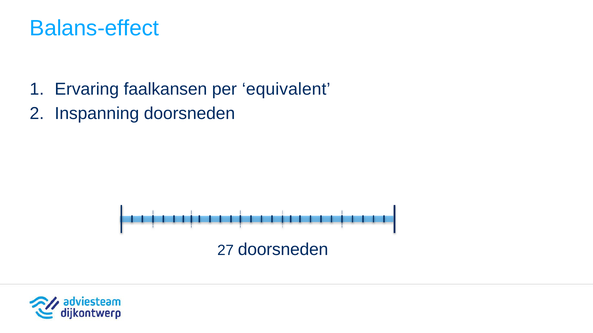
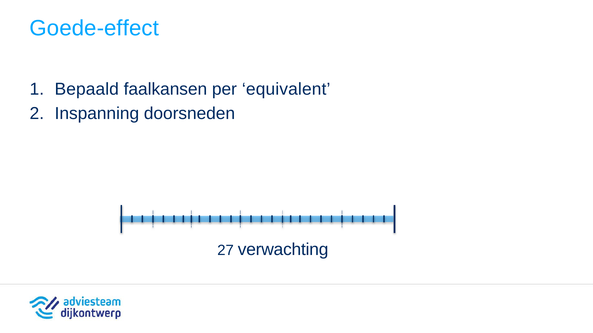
Balans-effect: Balans-effect -> Goede-effect
Ervaring: Ervaring -> Bepaald
27 doorsneden: doorsneden -> verwachting
